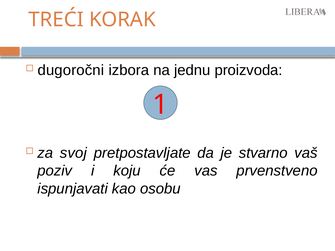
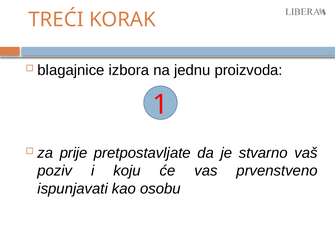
dugoročni: dugoročni -> blagajnice
svoj: svoj -> prije
